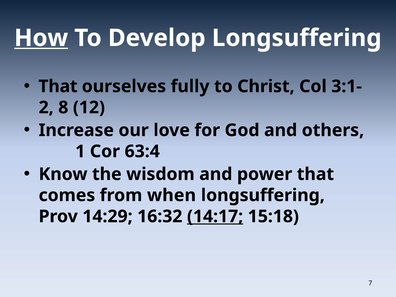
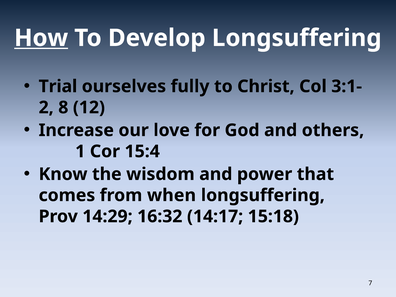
That at (58, 86): That -> Trial
63:4: 63:4 -> 15:4
14:17 underline: present -> none
